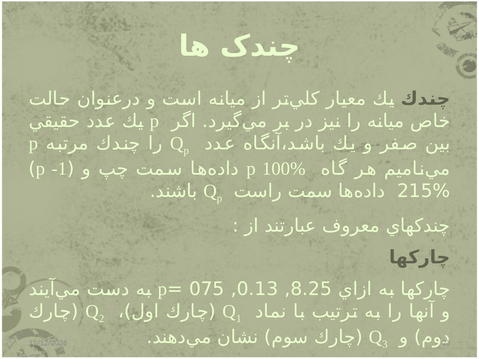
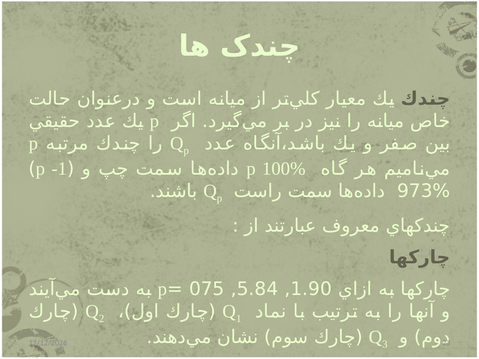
215%: 215% -> 973%
0.13: 0.13 -> 5.84
8.25: 8.25 -> 1.90
